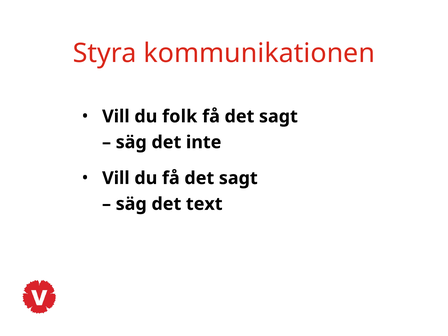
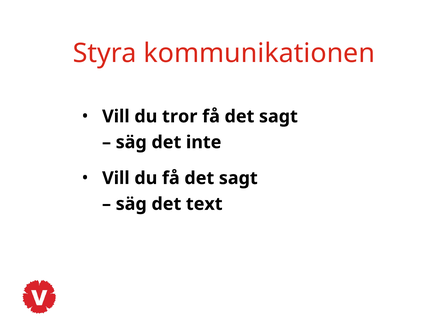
folk: folk -> tror
